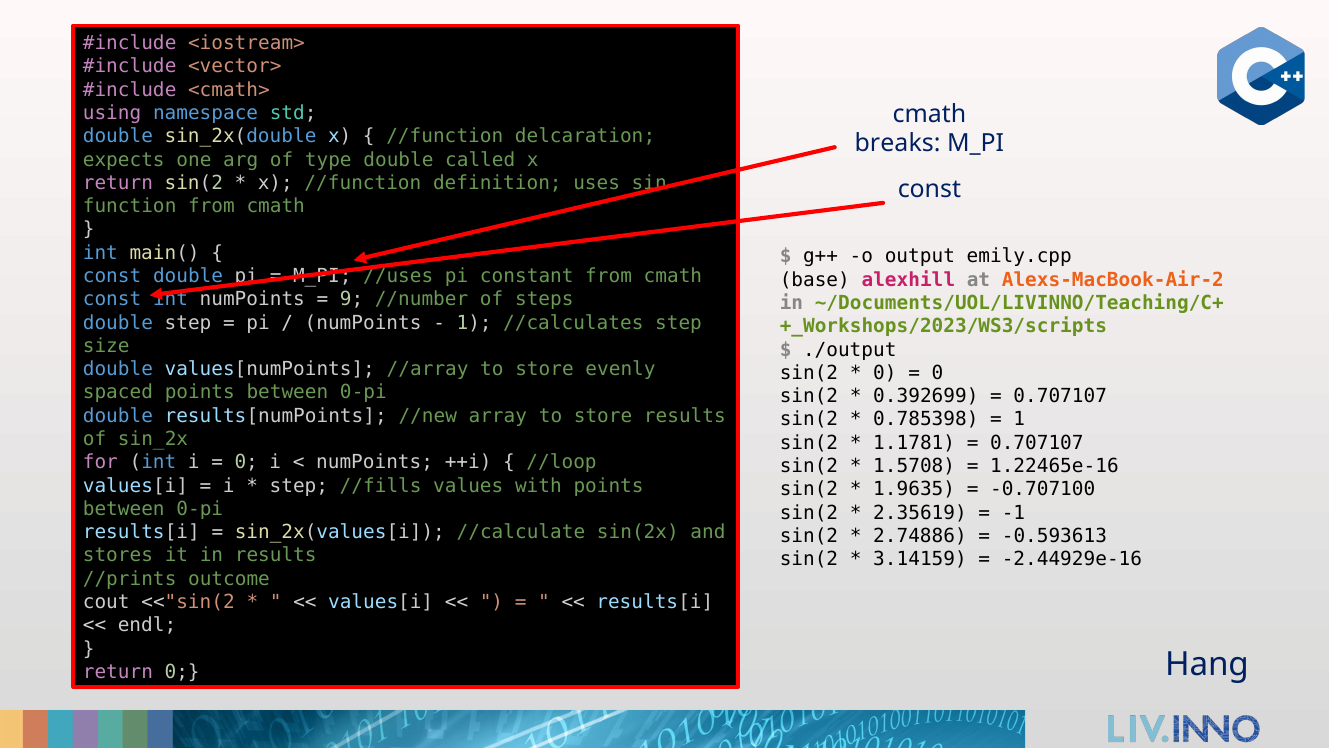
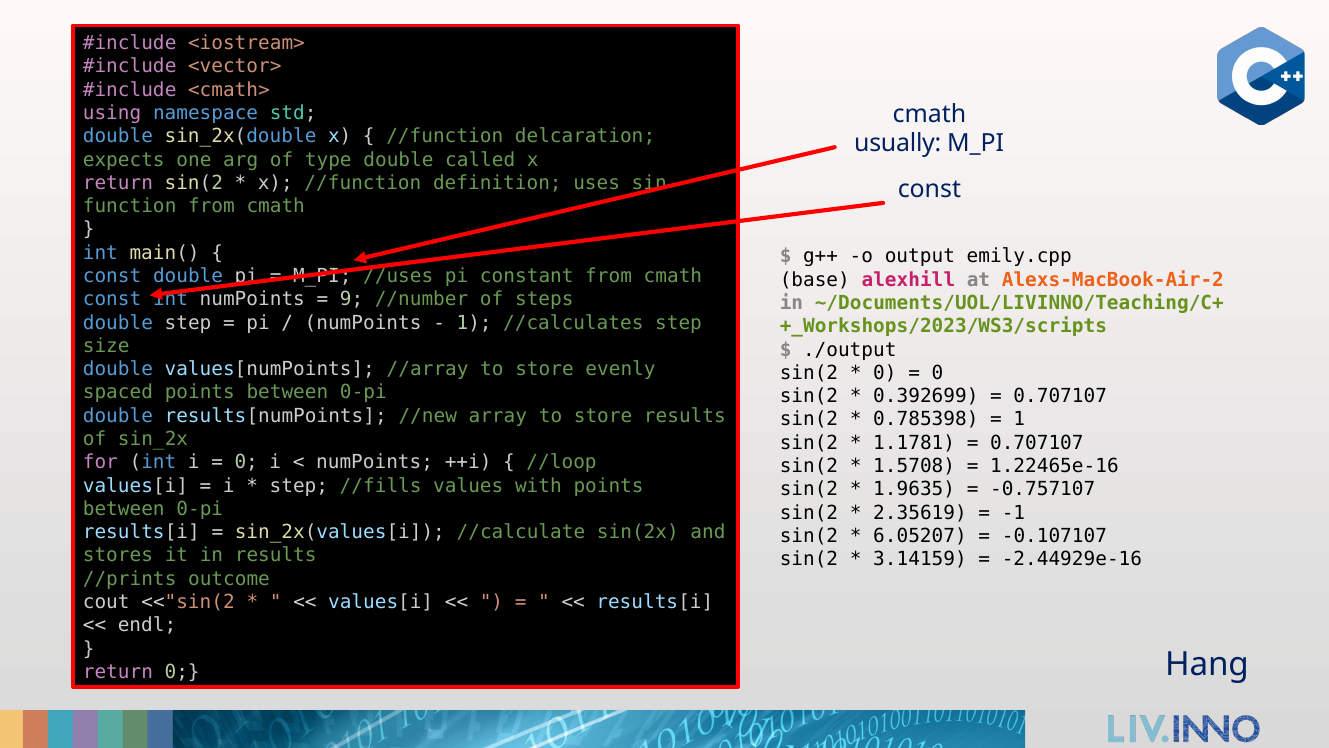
breaks: breaks -> usually
-0.707100: -0.707100 -> -0.757107
2.74886: 2.74886 -> 6.05207
-0.593613: -0.593613 -> -0.107107
